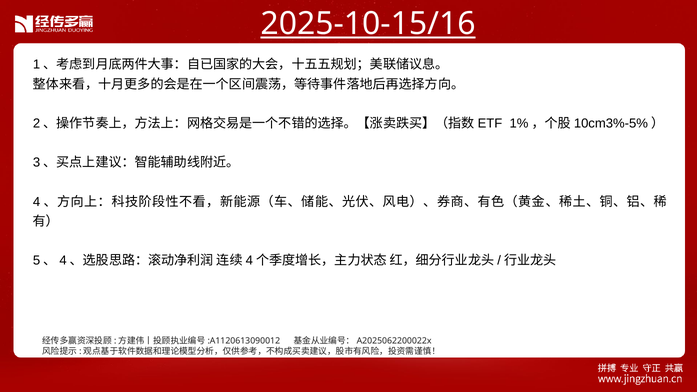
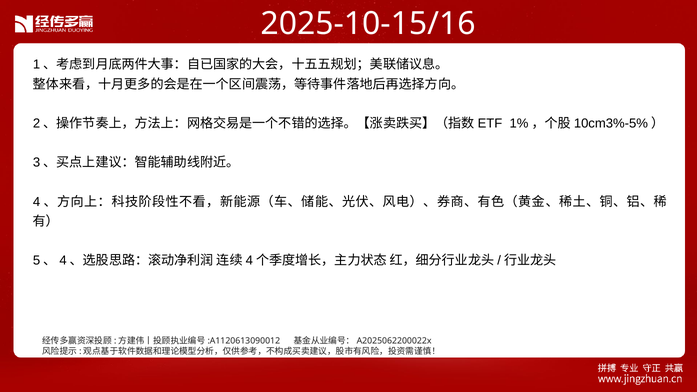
2025-10-15/16 underline: present -> none
